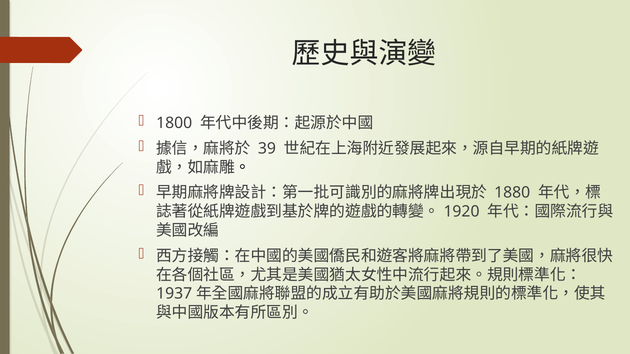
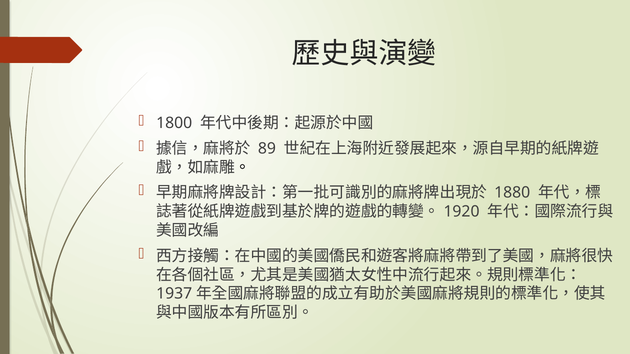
39: 39 -> 89
